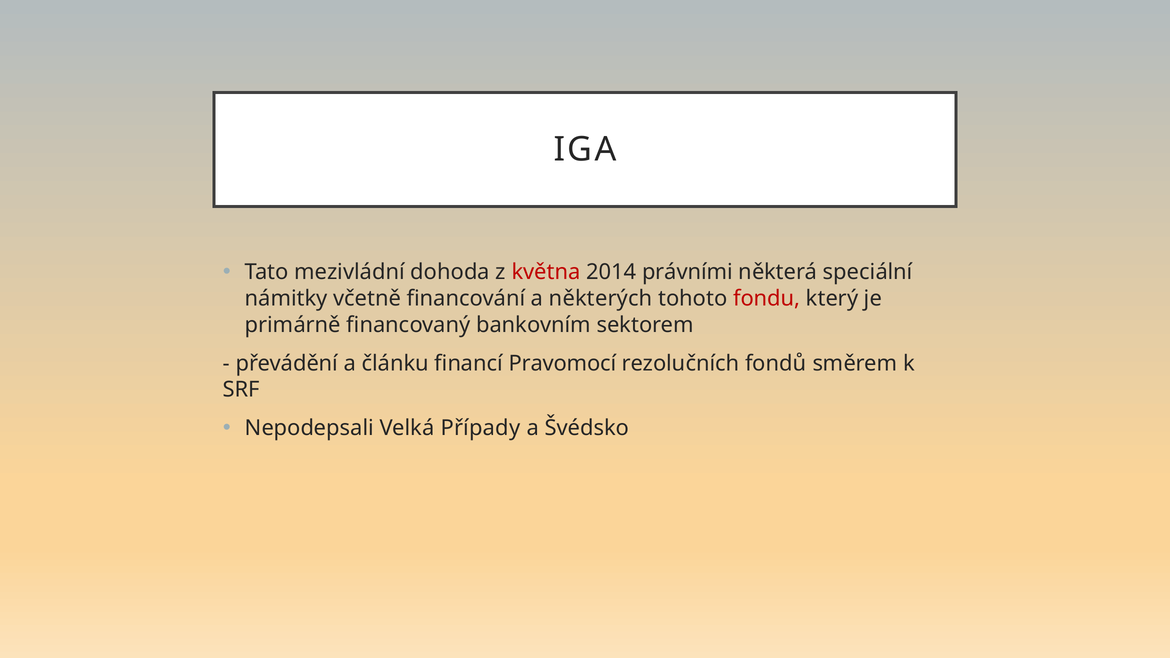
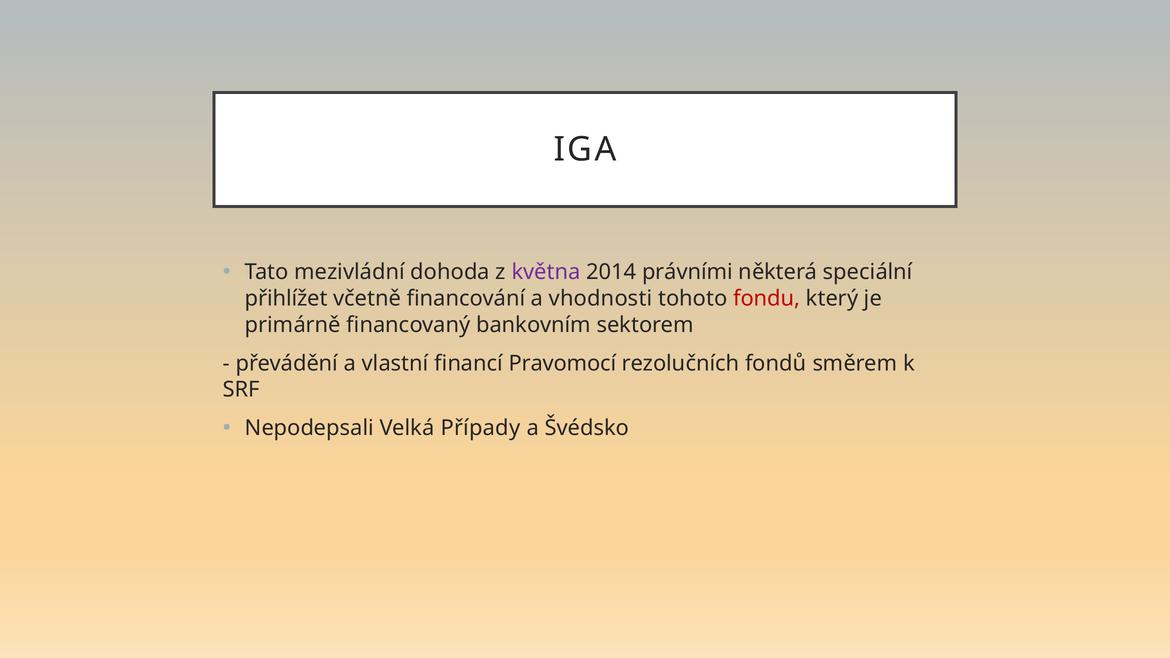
května colour: red -> purple
námitky: námitky -> přihlížet
některých: některých -> vhodnosti
článku: článku -> vlastní
